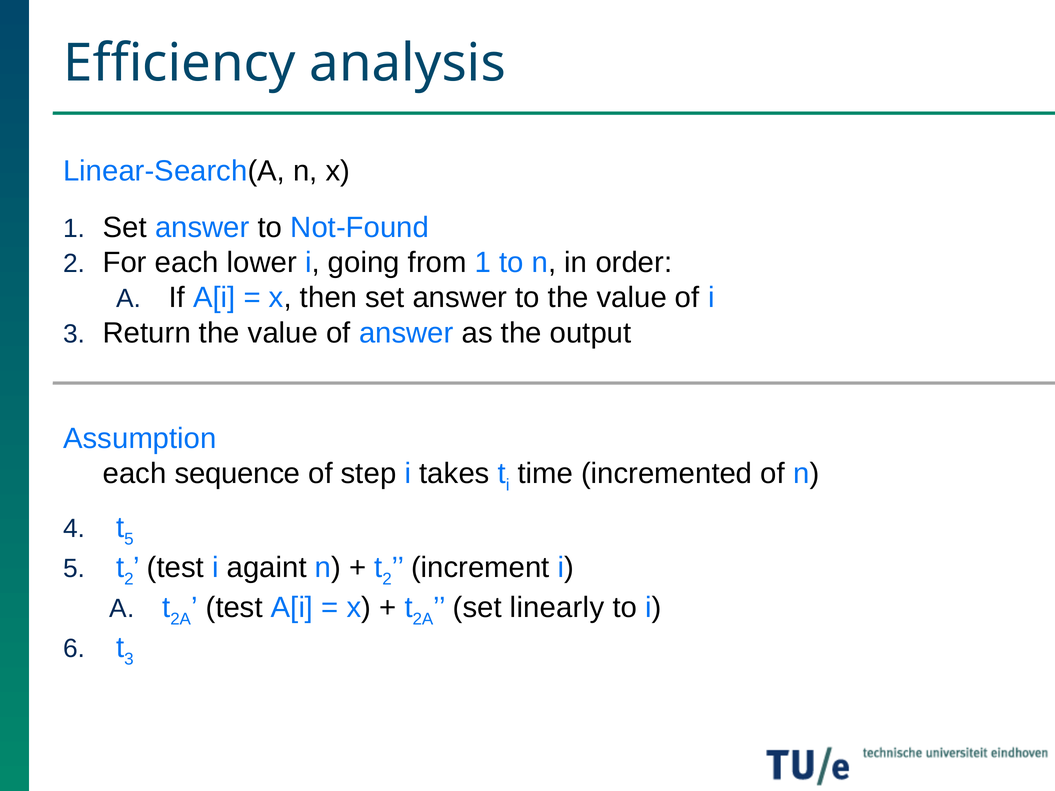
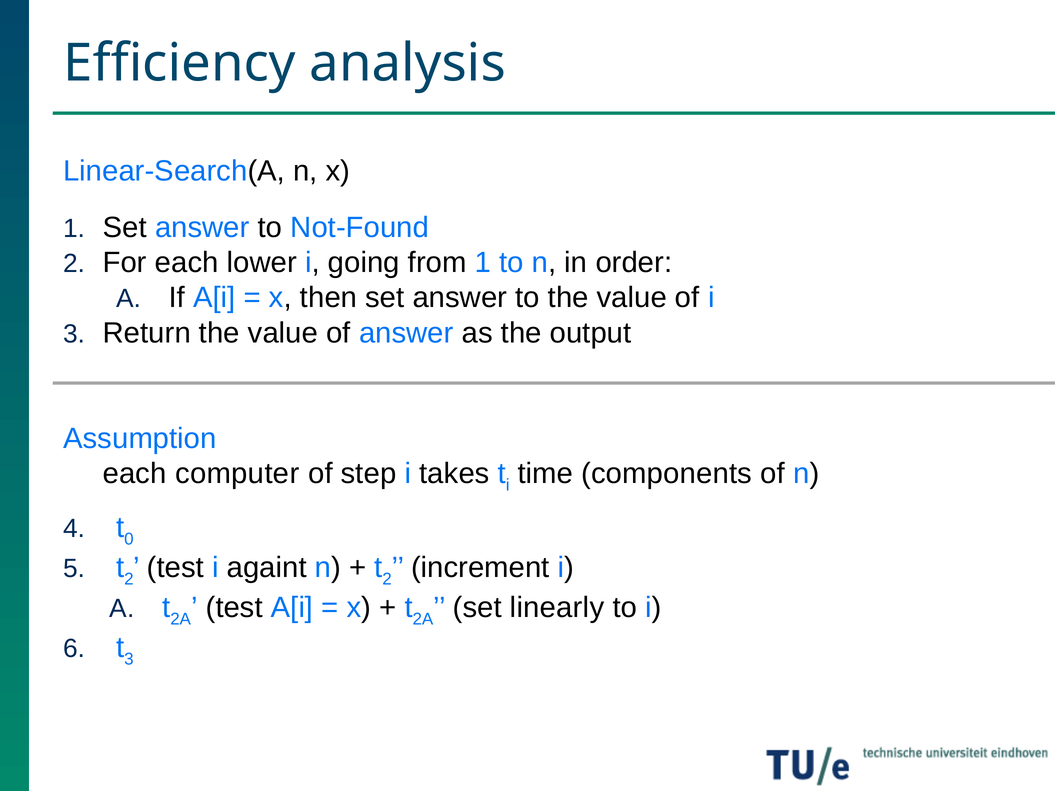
sequence: sequence -> computer
incremented: incremented -> components
5 at (129, 539): 5 -> 0
